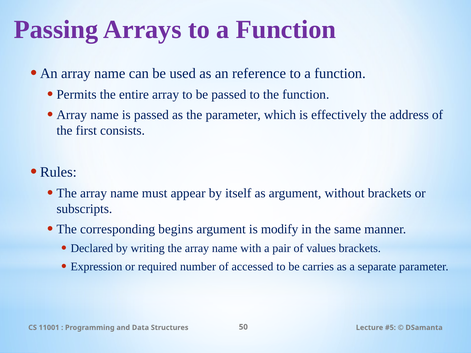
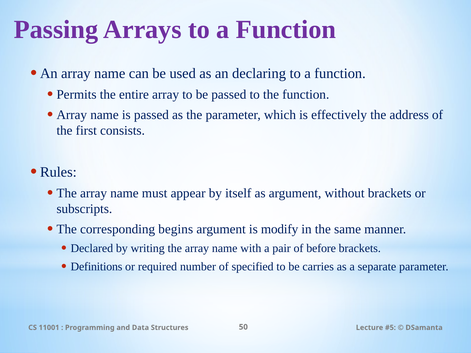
reference: reference -> declaring
values: values -> before
Expression: Expression -> Definitions
accessed: accessed -> specified
